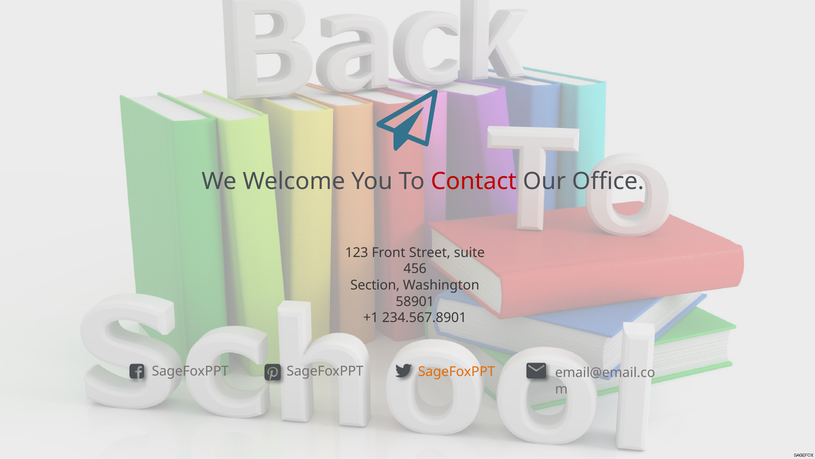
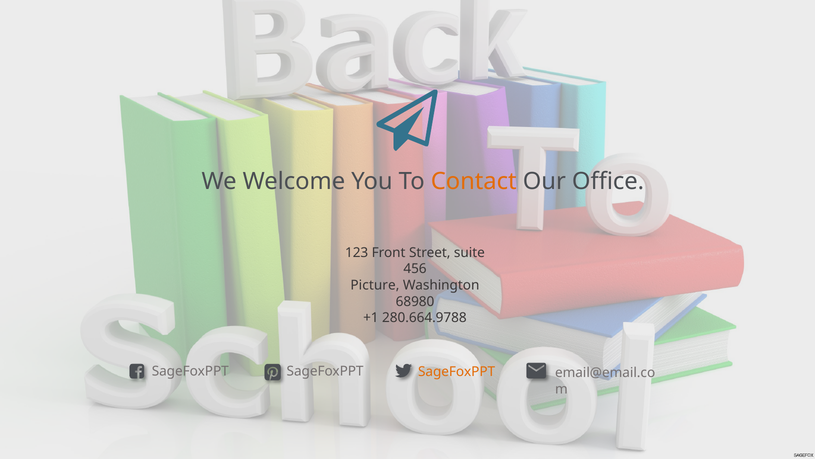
Contact colour: red -> orange
Section: Section -> Picture
58901: 58901 -> 68980
234.567.8901: 234.567.8901 -> 280.664.9788
